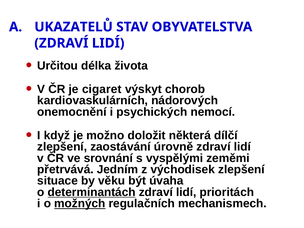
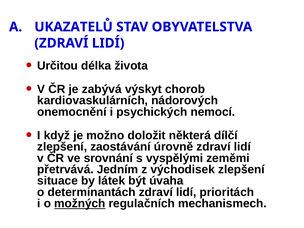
cigaret: cigaret -> zabývá
věku: věku -> látek
determinantách underline: present -> none
